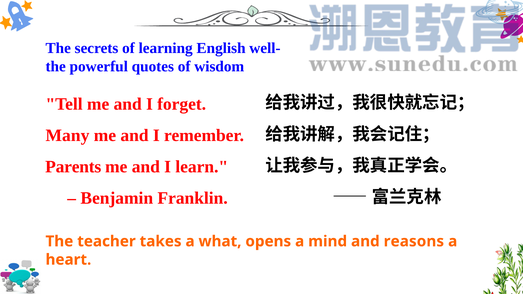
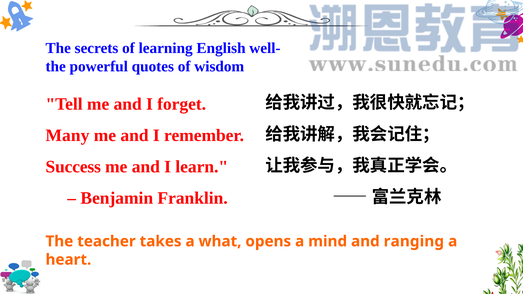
Parents: Parents -> Success
reasons: reasons -> ranging
